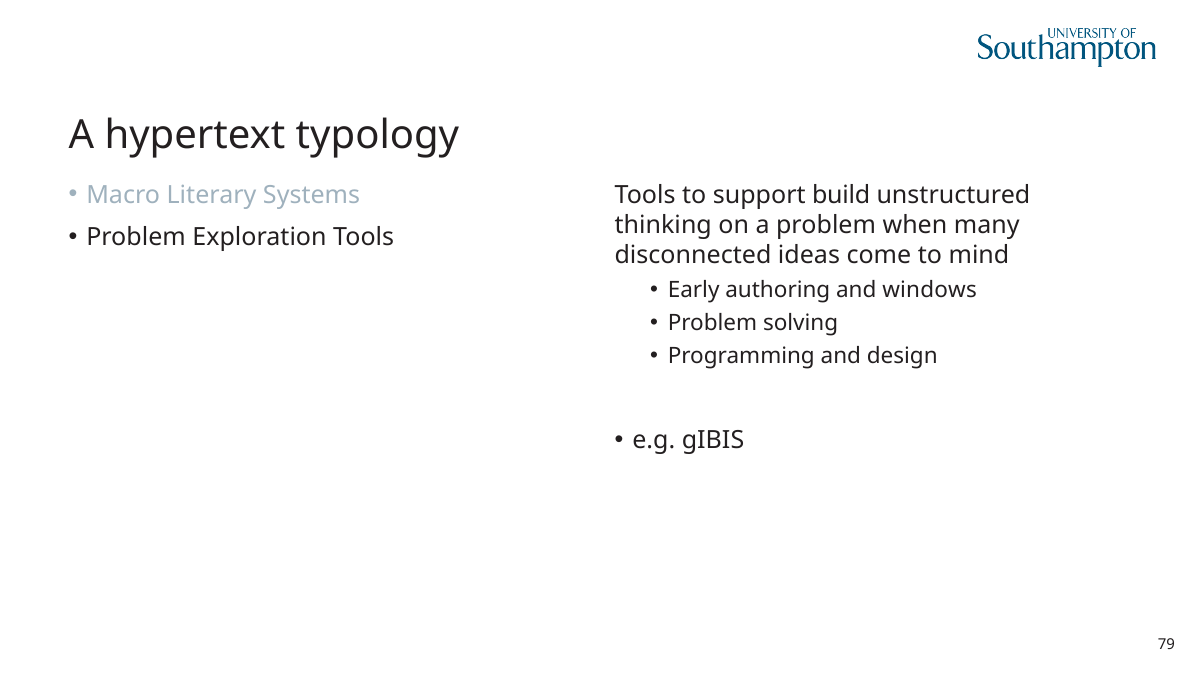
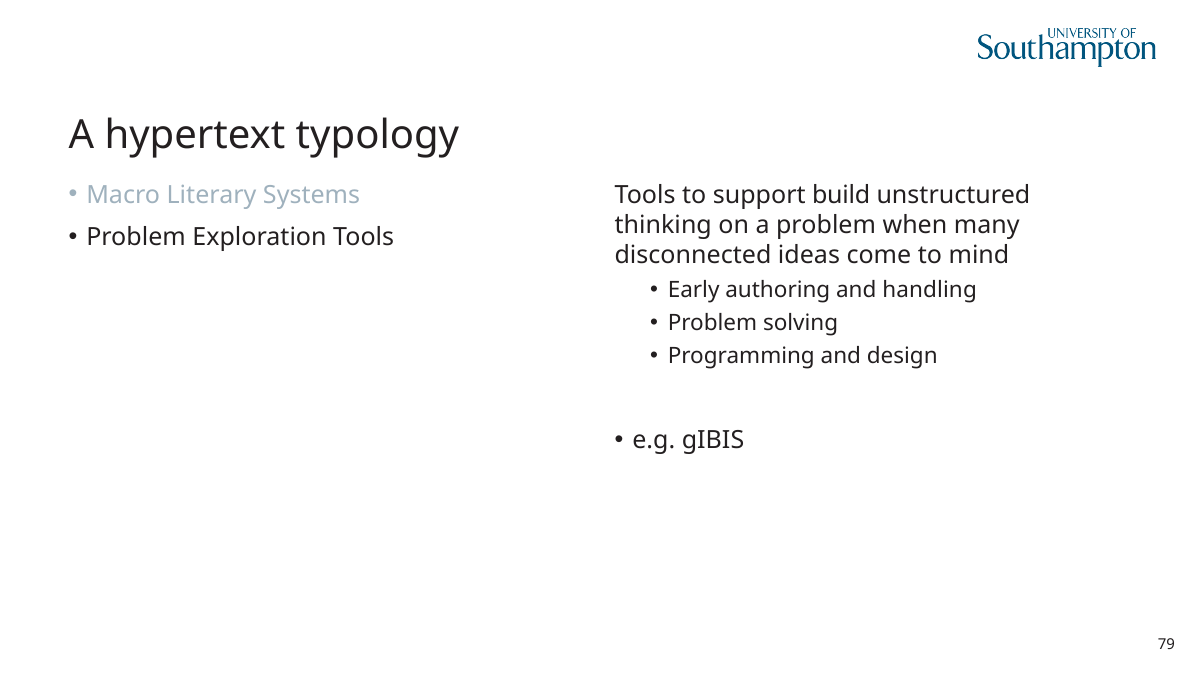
windows: windows -> handling
